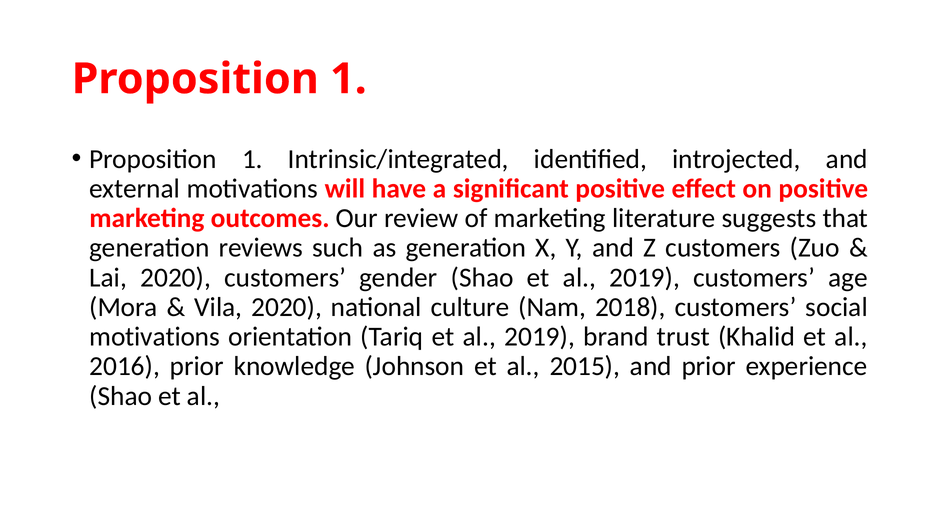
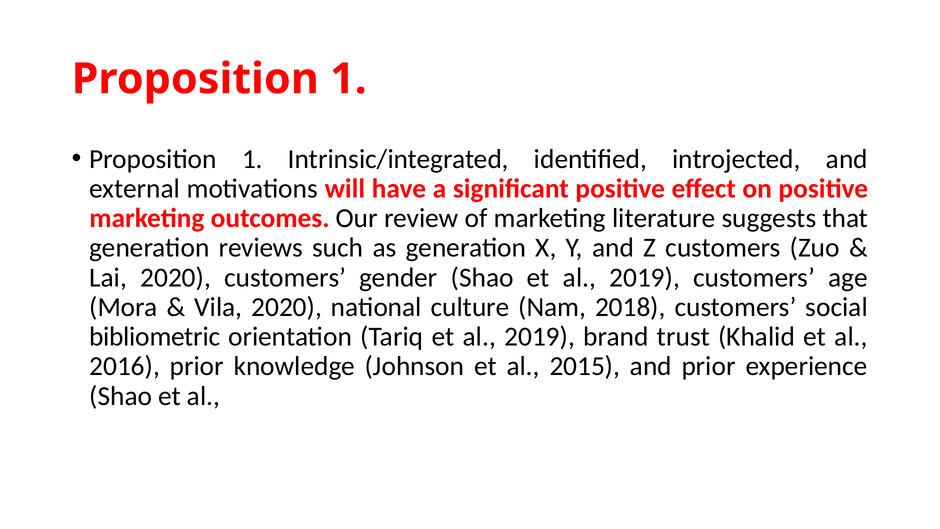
motivations at (155, 337): motivations -> bibliometric
